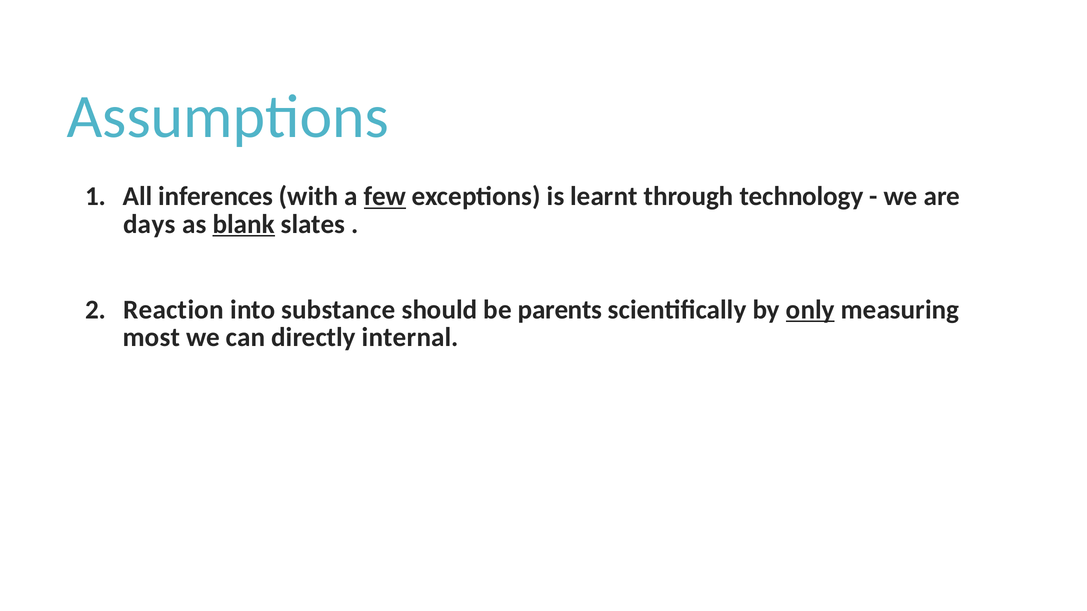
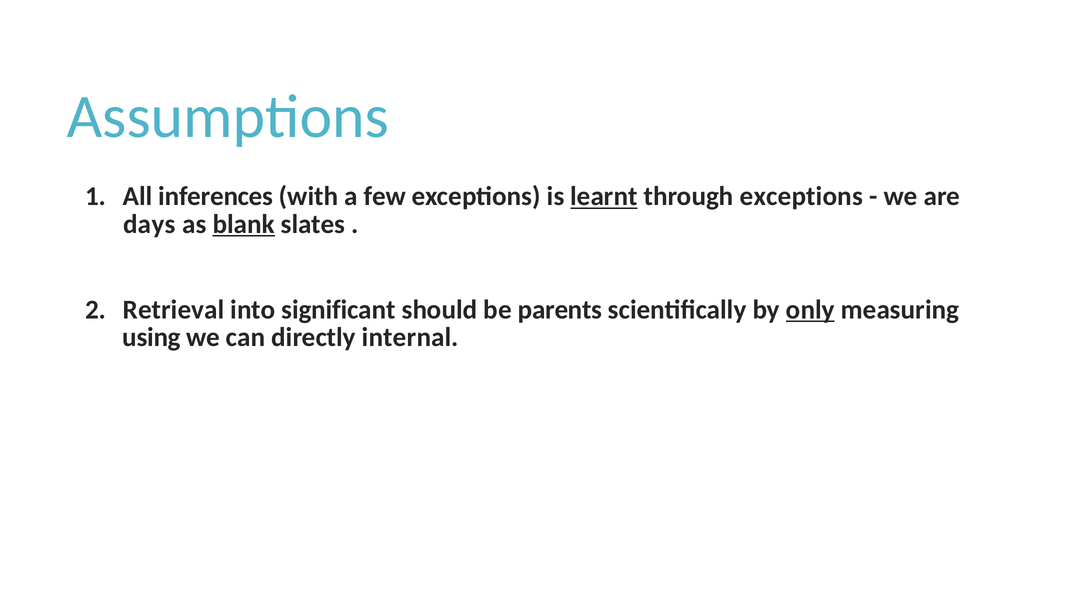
few underline: present -> none
learnt underline: none -> present
through technology: technology -> exceptions
Reaction: Reaction -> Retrieval
substance: substance -> significant
most: most -> using
